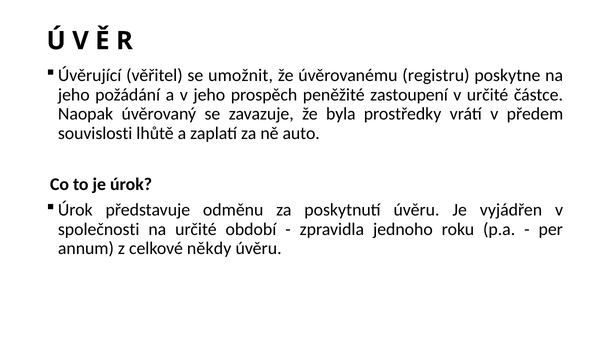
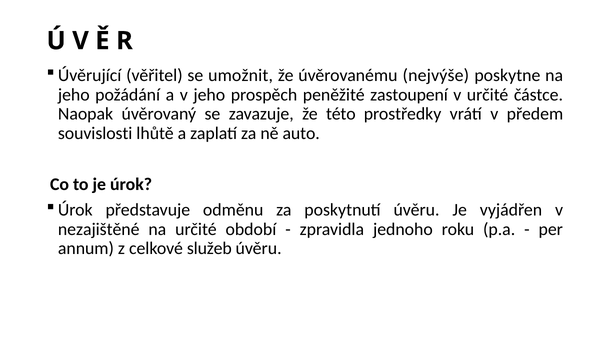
registru: registru -> nejvýše
byla: byla -> této
společnosti: společnosti -> nezajištěné
někdy: někdy -> služeb
